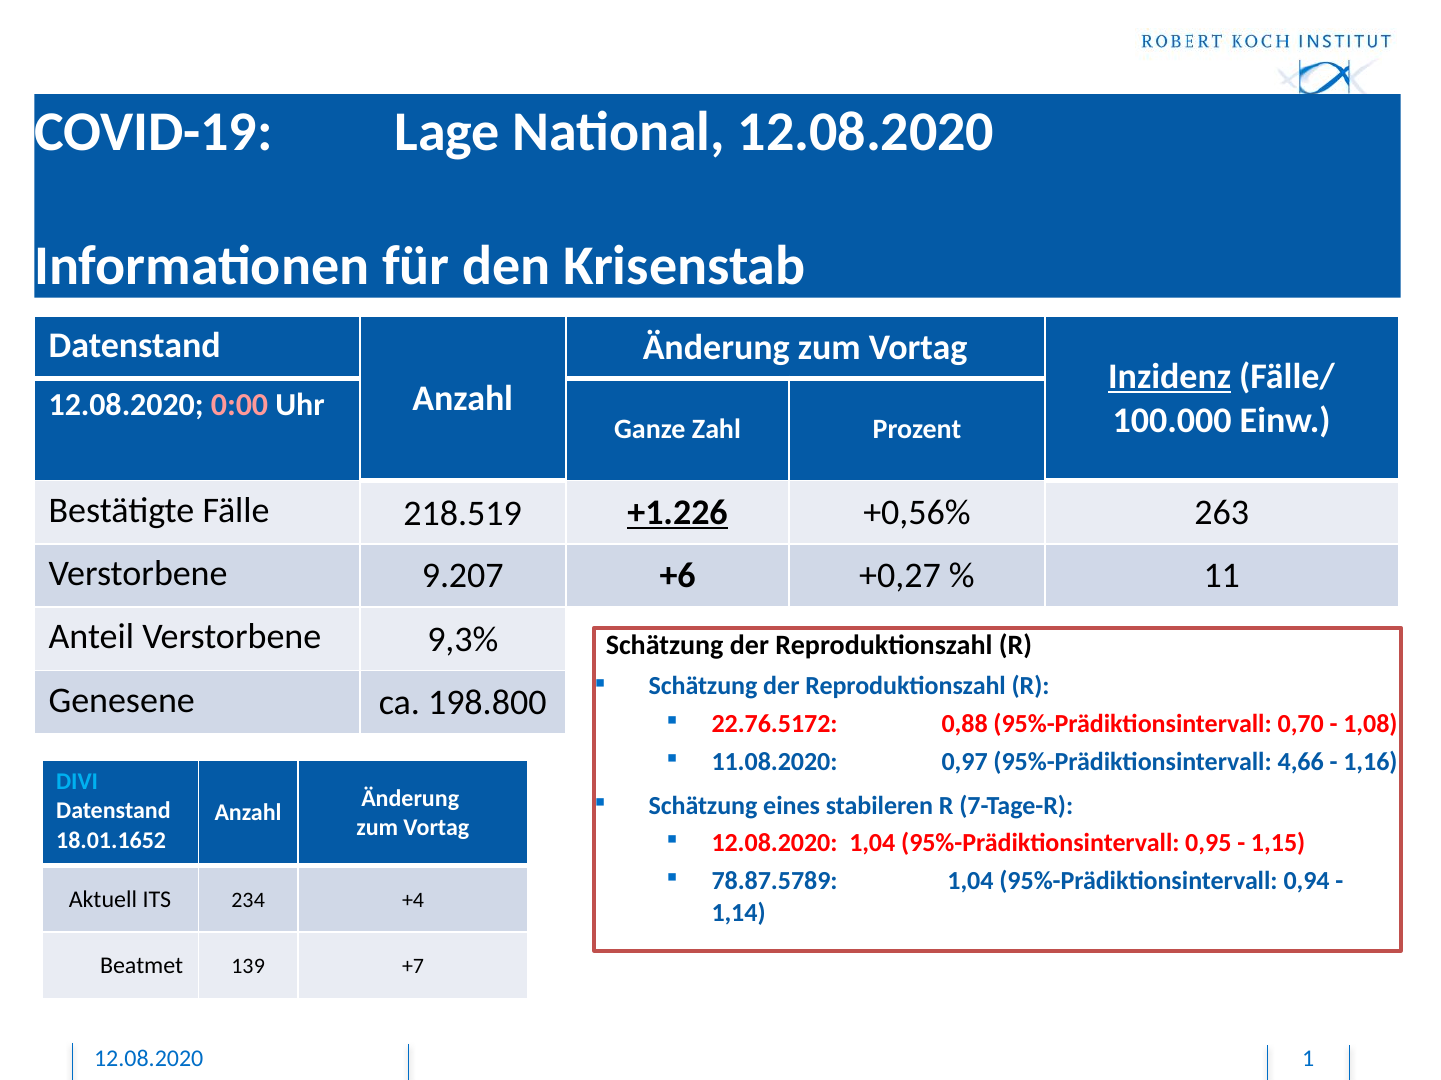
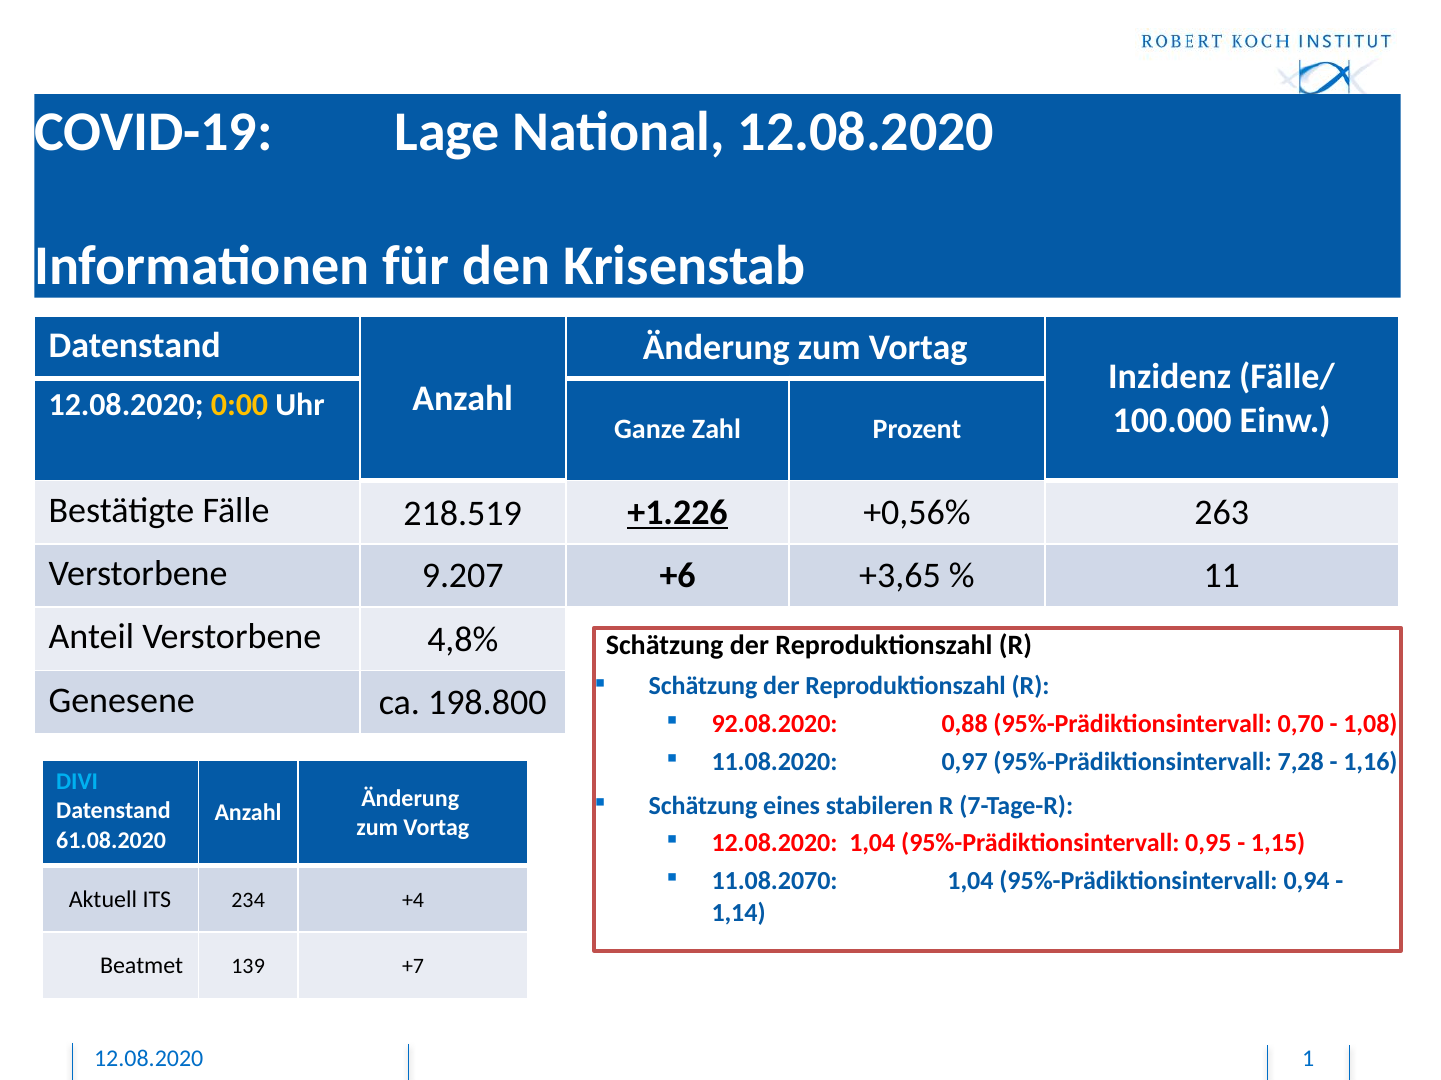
Inzidenz underline: present -> none
0:00 colour: pink -> yellow
+0,27: +0,27 -> +3,65
9,3%: 9,3% -> 4,8%
22.76.5172: 22.76.5172 -> 92.08.2020
4,66: 4,66 -> 7,28
18.01.1652: 18.01.1652 -> 61.08.2020
78.87.5789: 78.87.5789 -> 11.08.2070
